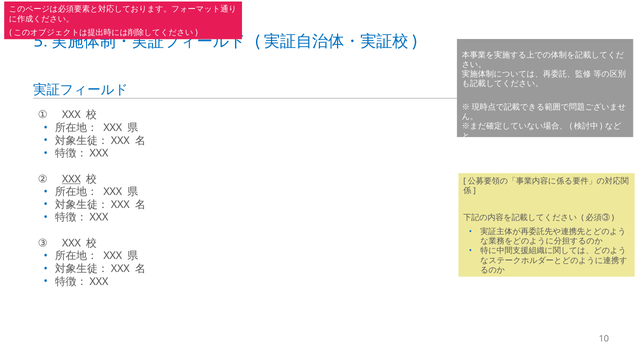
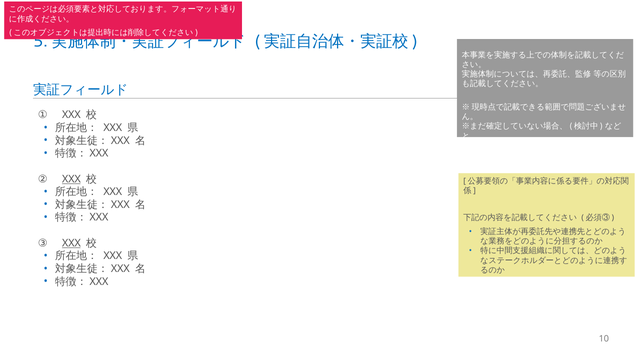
XXX at (71, 243) underline: none -> present
